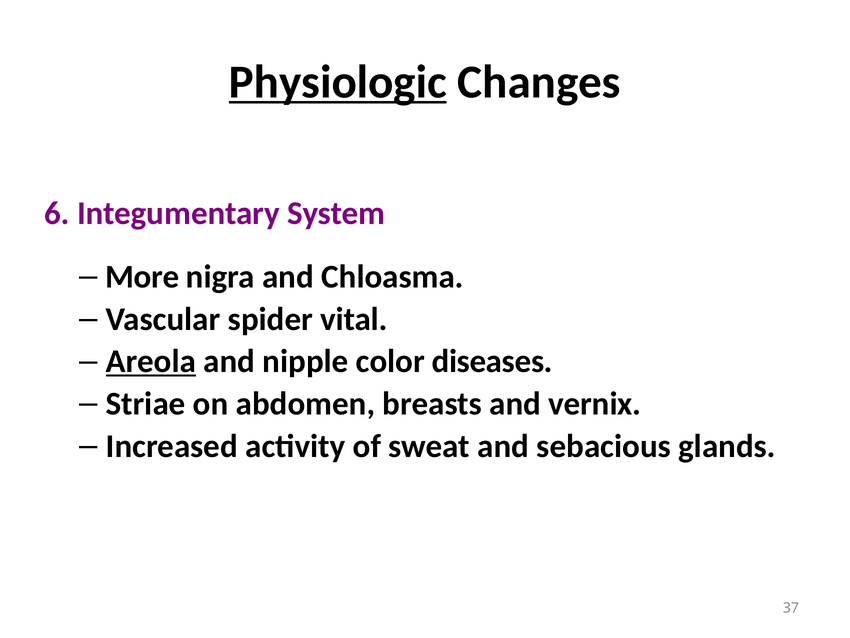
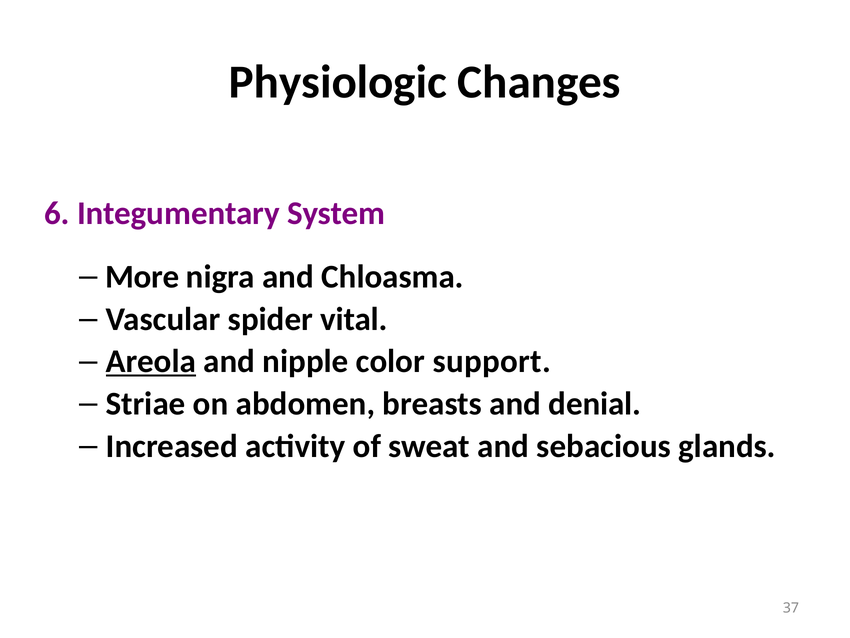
Physiologic underline: present -> none
diseases: diseases -> support
vernix: vernix -> denial
